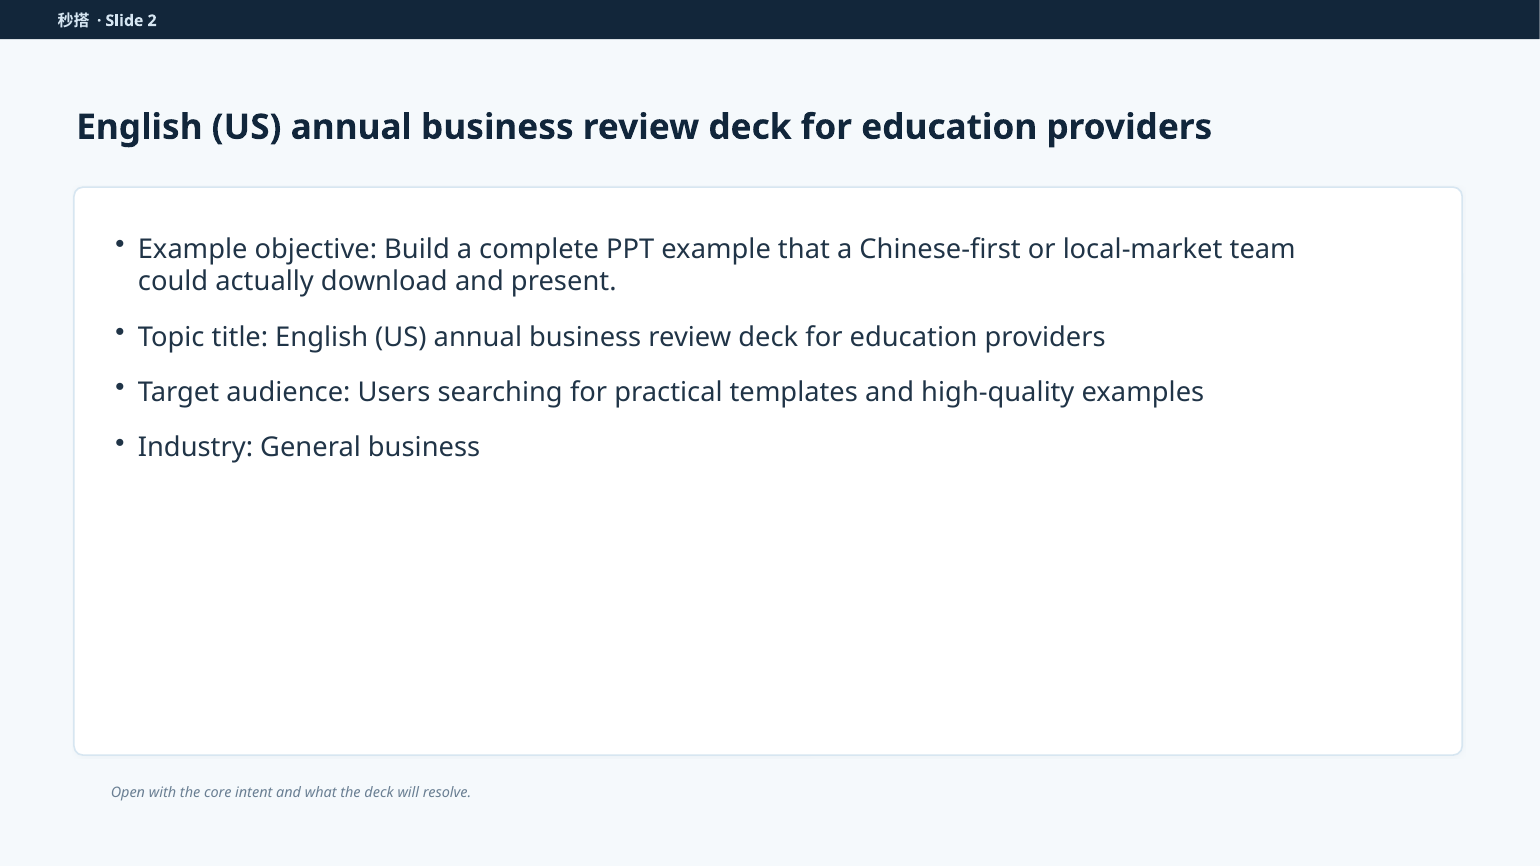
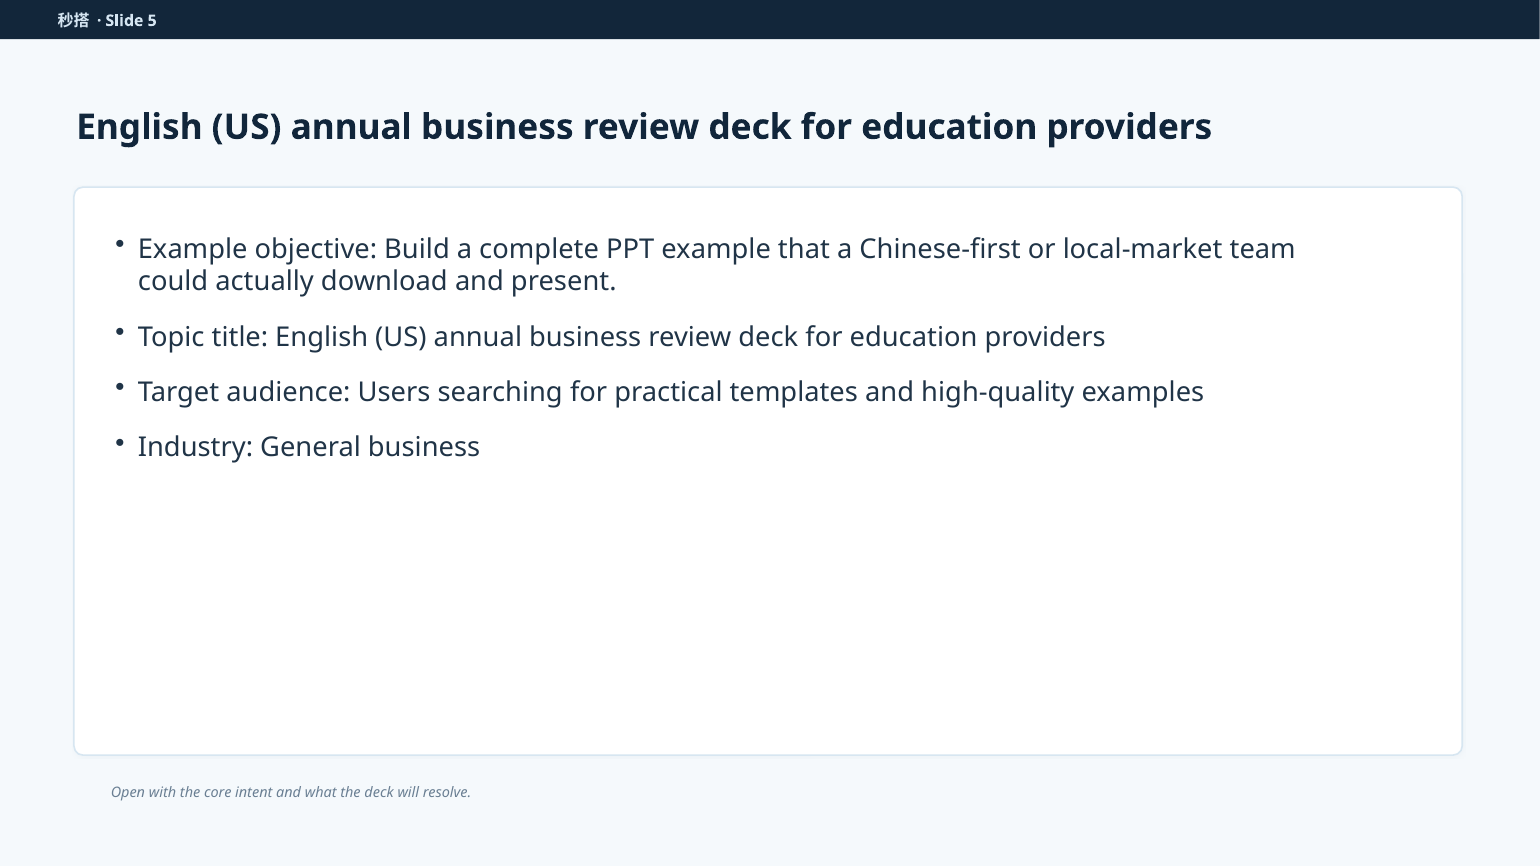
2: 2 -> 5
